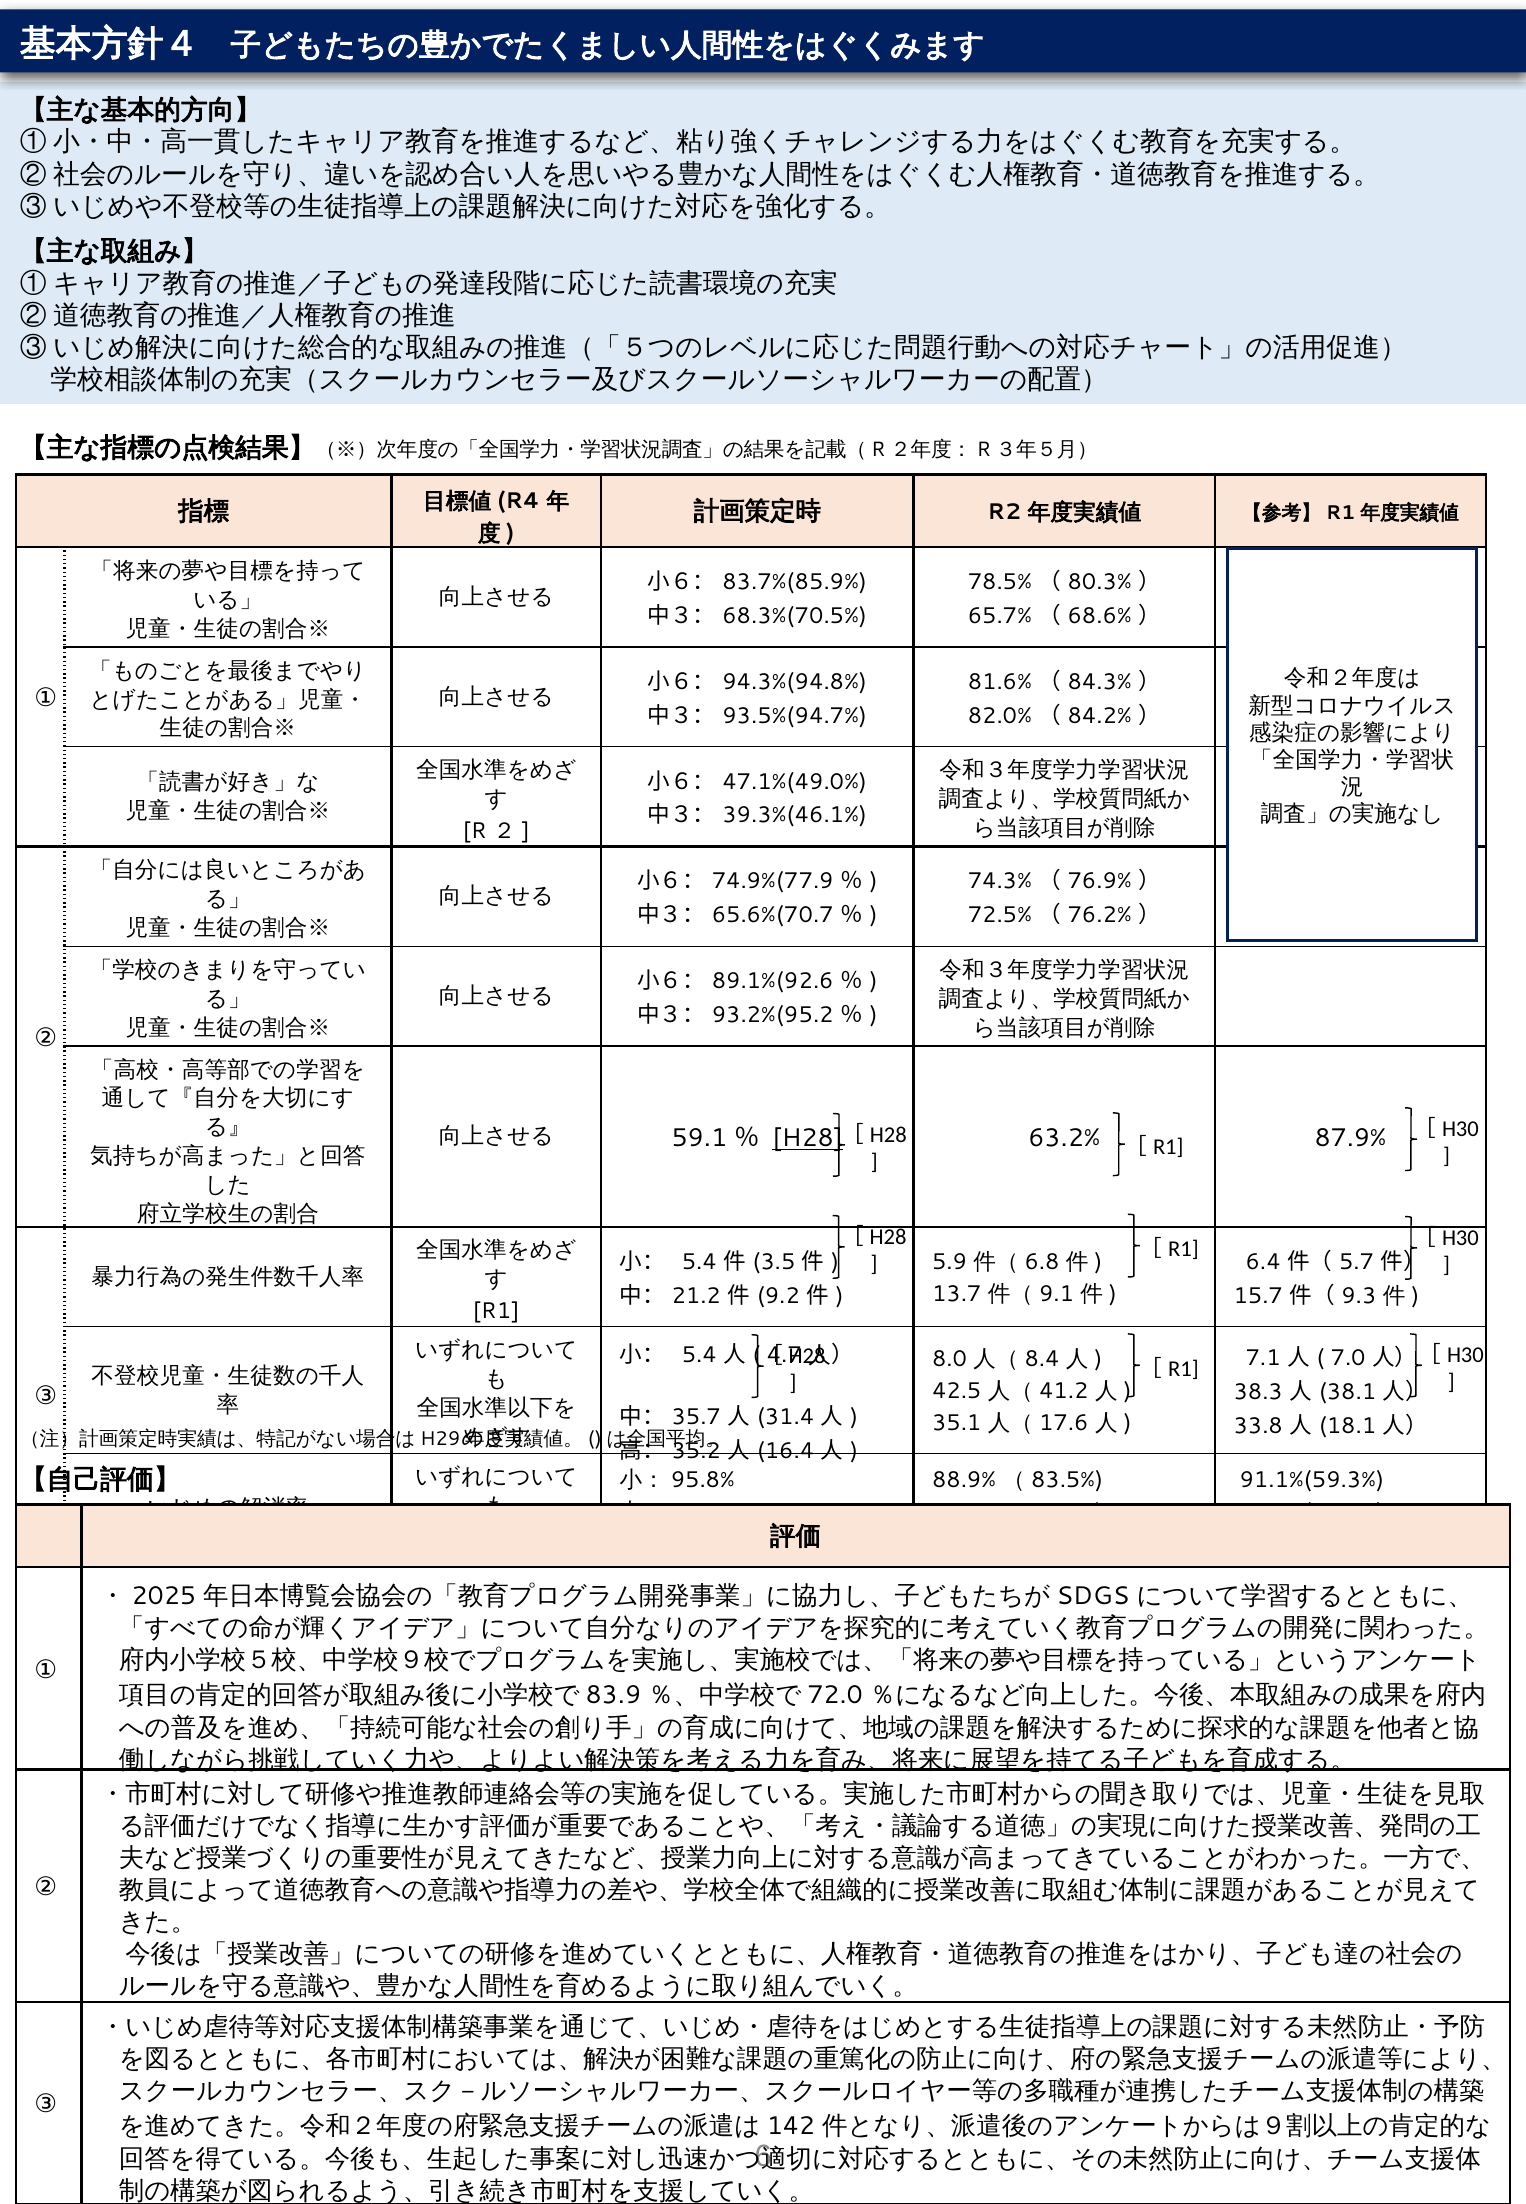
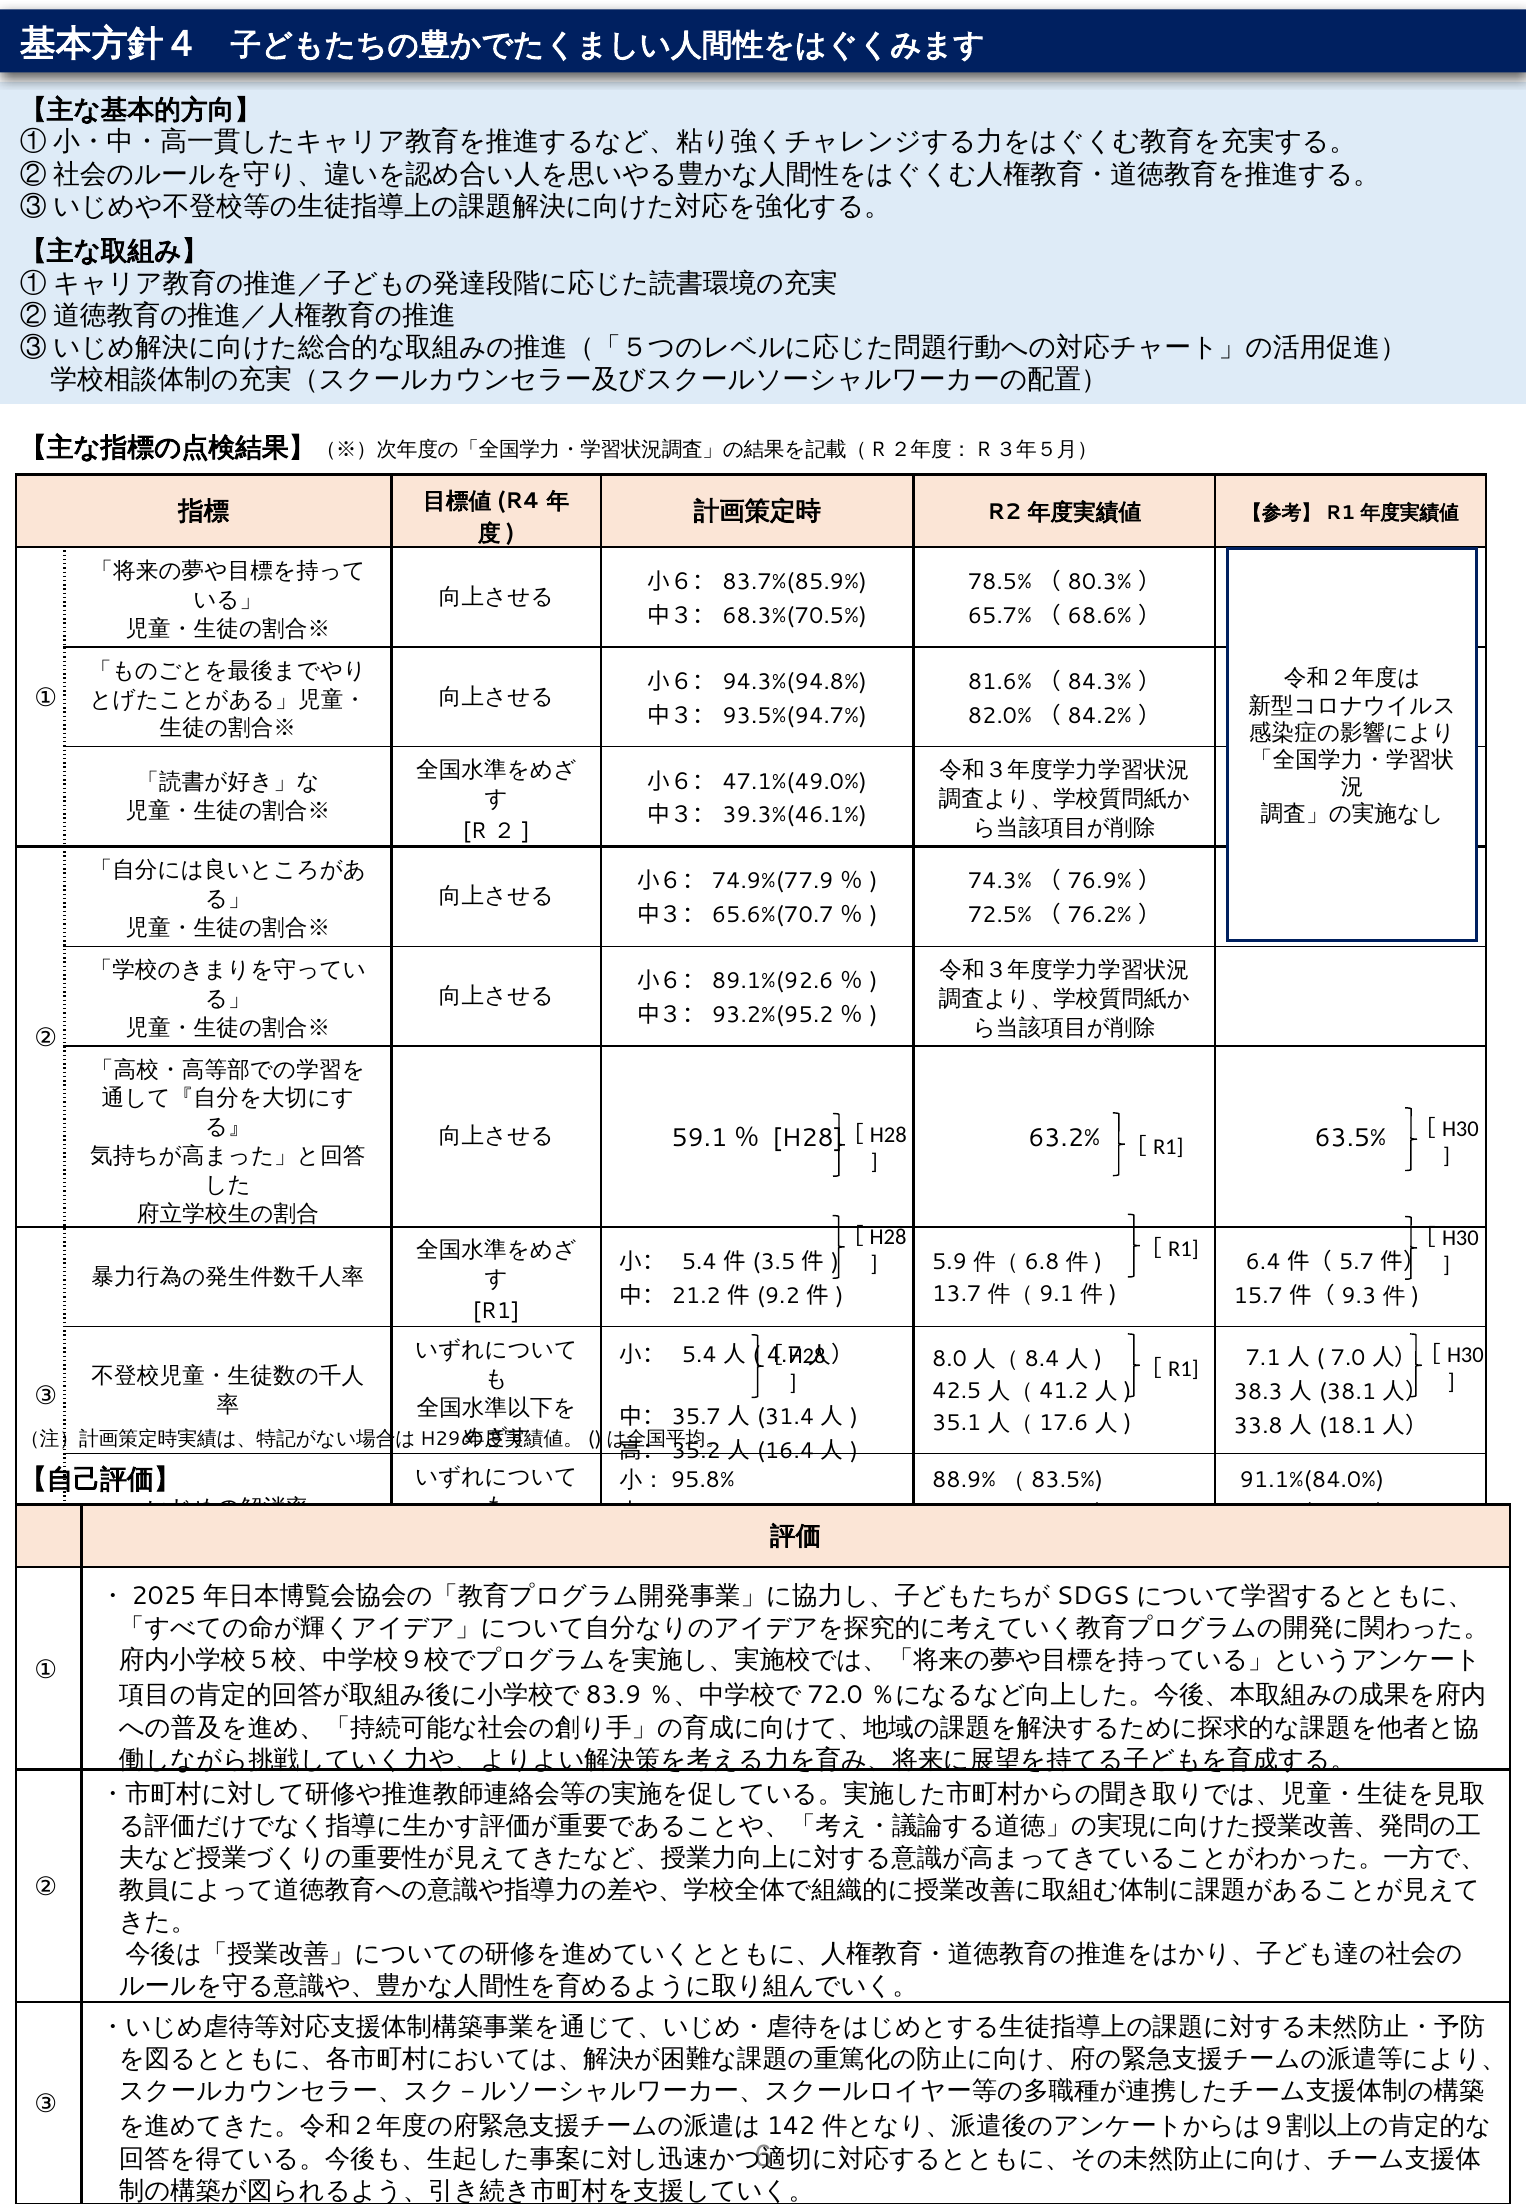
H28 underline: present -> none
87.9%: 87.9% -> 63.5%
91.1%(59.3%: 91.1%(59.3% -> 91.1%(84.0%
